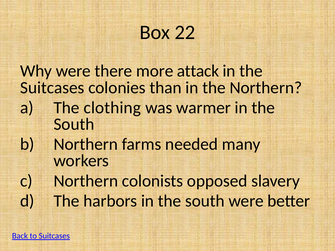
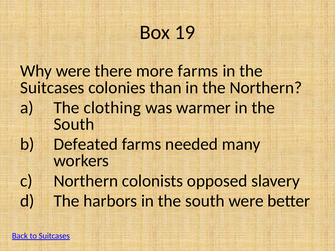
22: 22 -> 19
more attack: attack -> farms
Northern at (86, 144): Northern -> Defeated
